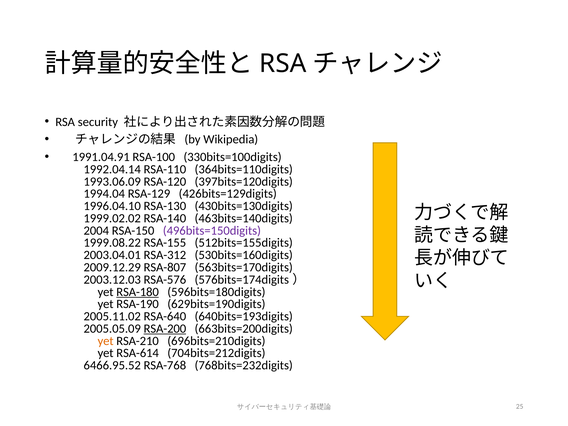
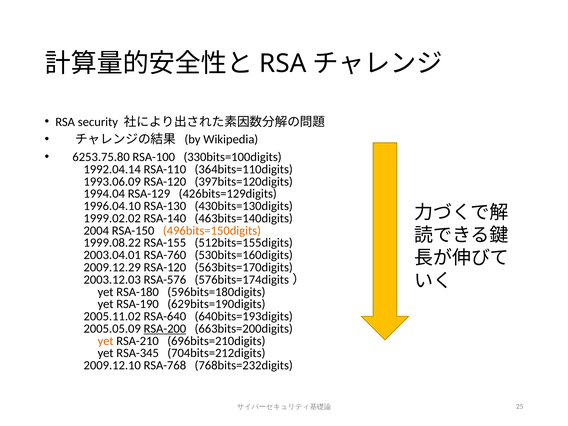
1991.04.91: 1991.04.91 -> 6253.75.80
496bits=150digits colour: purple -> orange
RSA-312: RSA-312 -> RSA-760
2009.12.29 RSA-807: RSA-807 -> RSA-120
RSA-180 underline: present -> none
RSA-614: RSA-614 -> RSA-345
6466.95.52: 6466.95.52 -> 2009.12.10
